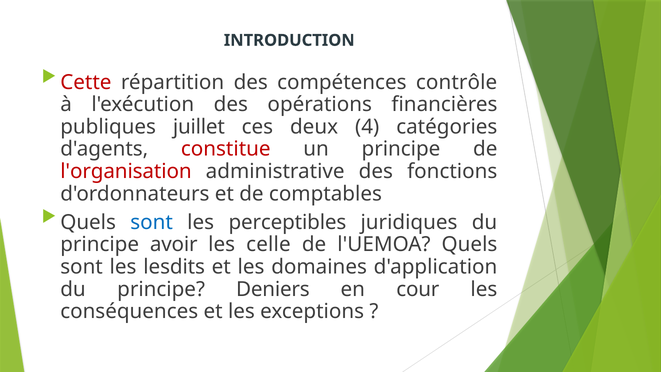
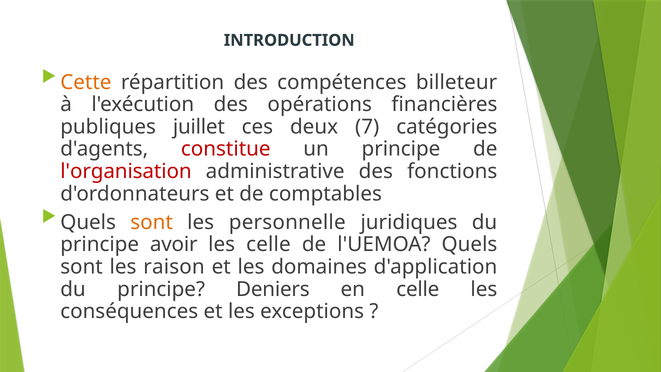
Cette colour: red -> orange
contrôle: contrôle -> billeteur
4: 4 -> 7
sont at (152, 222) colour: blue -> orange
perceptibles: perceptibles -> personnelle
lesdits: lesdits -> raison
en cour: cour -> celle
